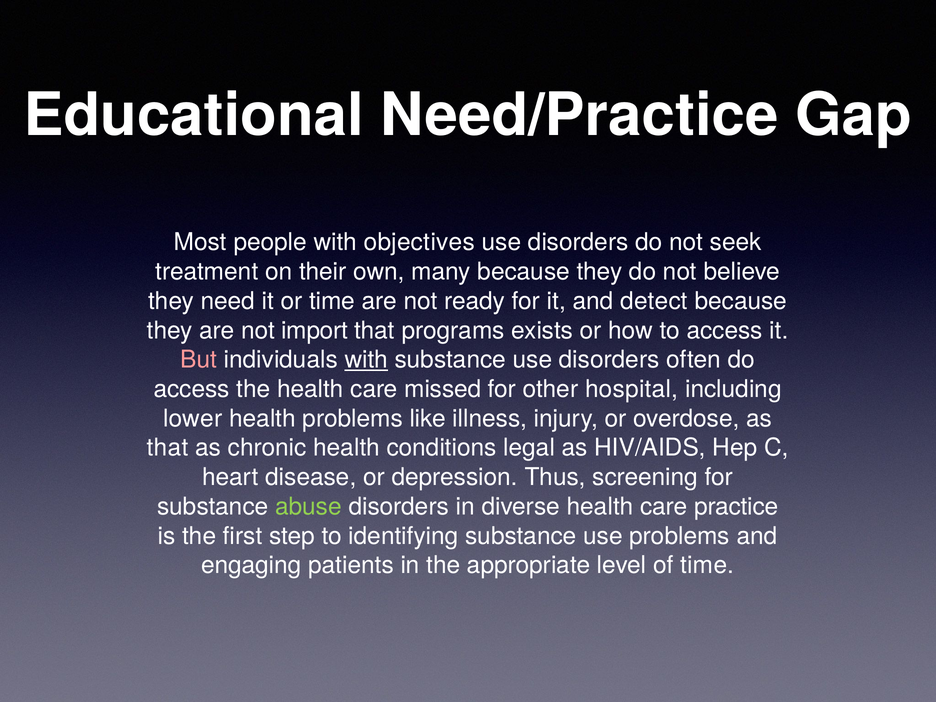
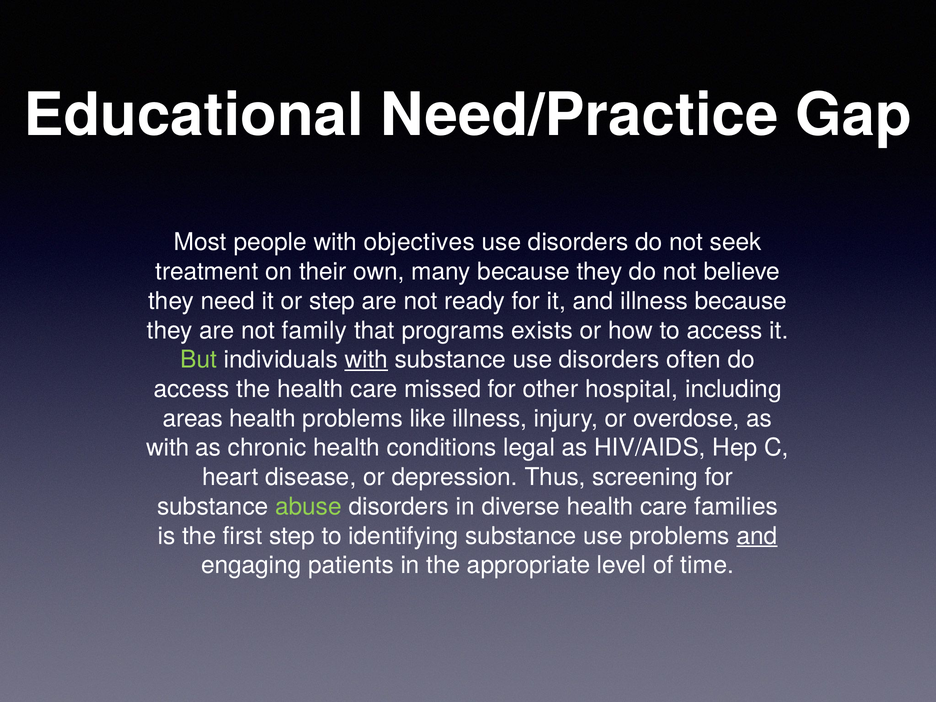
or time: time -> step
and detect: detect -> illness
import: import -> family
But colour: pink -> light green
lower: lower -> areas
that at (168, 448): that -> with
practice: practice -> families
and at (757, 536) underline: none -> present
